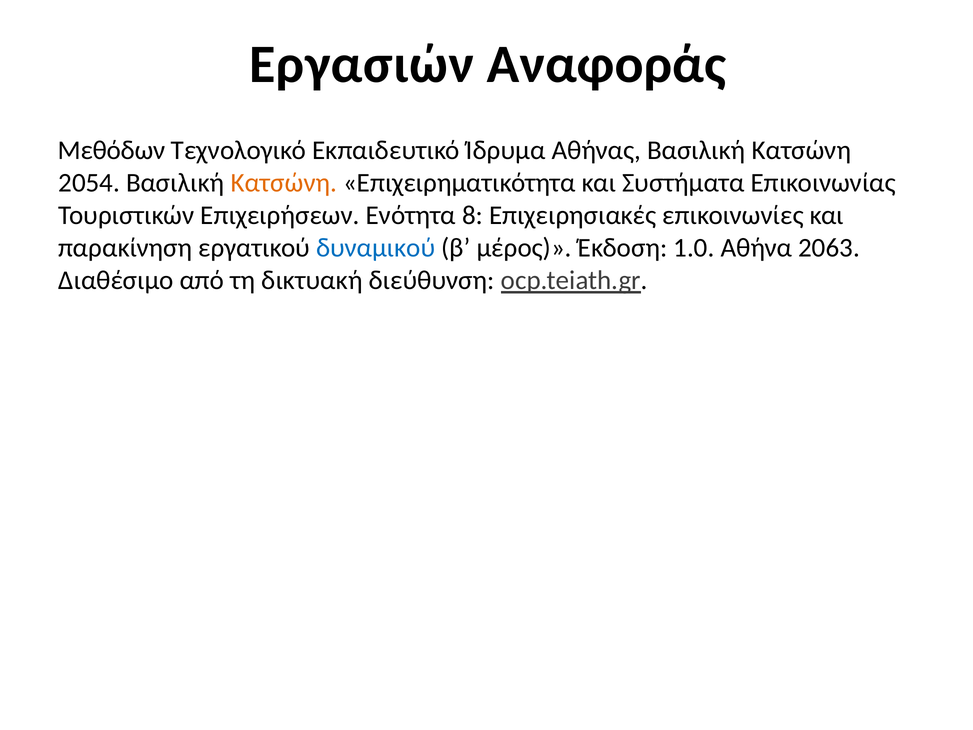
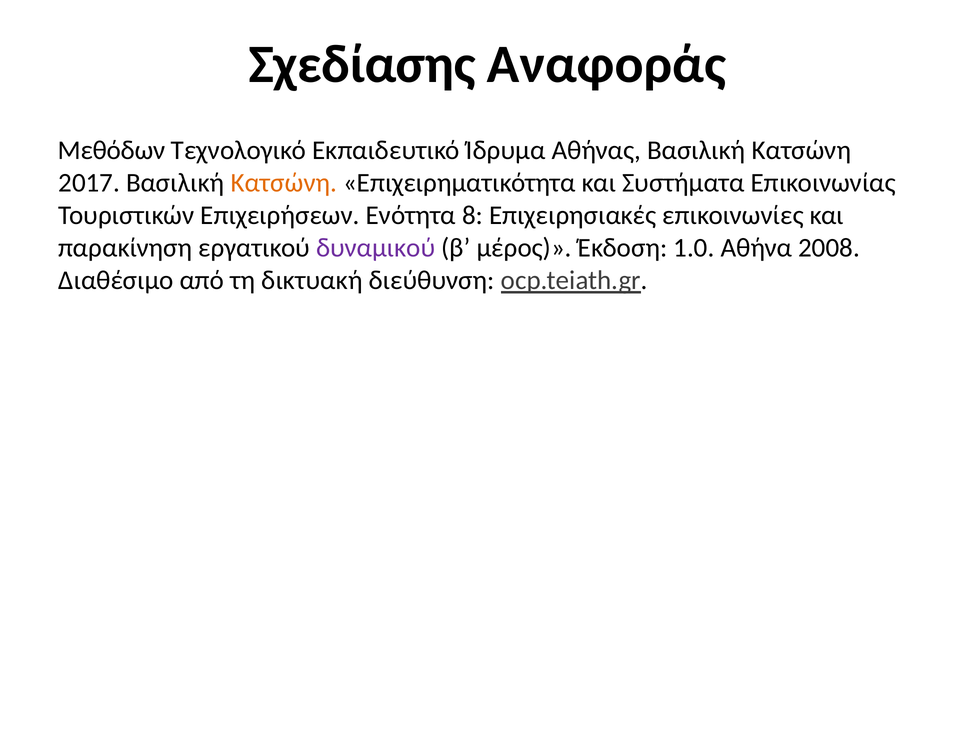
Εργασιών: Εργασιών -> Σχεδίασης
2054: 2054 -> 2017
δυναμικού colour: blue -> purple
2063: 2063 -> 2008
